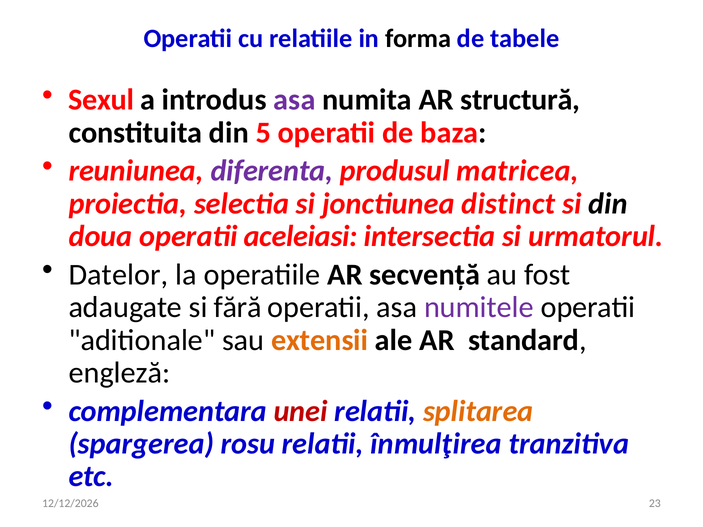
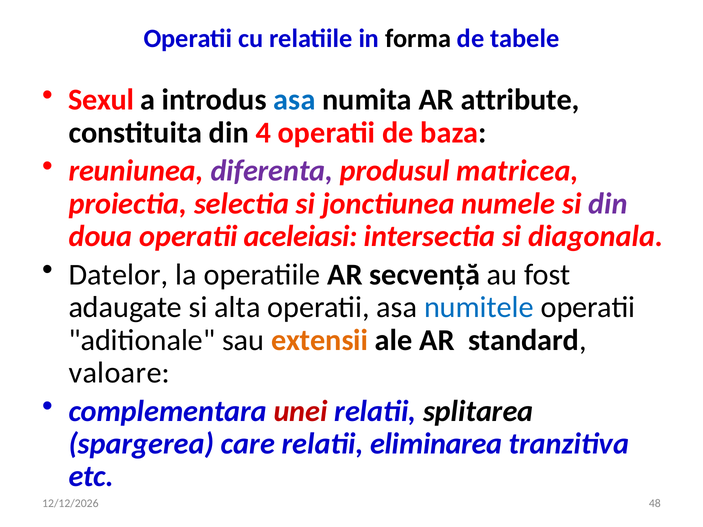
asa at (294, 100) colour: purple -> blue
structură: structură -> attribute
5: 5 -> 4
distinct: distinct -> numele
din at (608, 204) colour: black -> purple
urmatorul: urmatorul -> diagonala
fără: fără -> alta
numitele colour: purple -> blue
engleză: engleză -> valoare
splitarea colour: orange -> black
rosu: rosu -> care
înmulţirea: înmulţirea -> eliminarea
23: 23 -> 48
